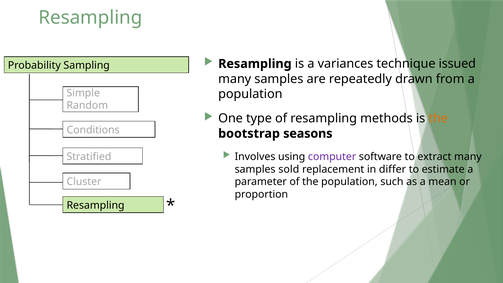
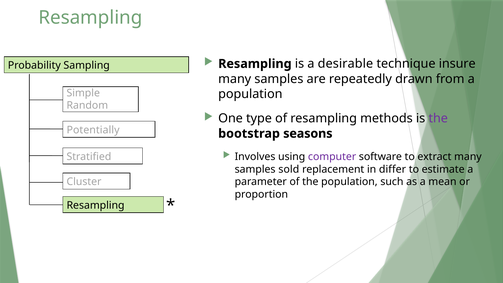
variances: variances -> desirable
issued: issued -> insure
the at (438, 118) colour: orange -> purple
Conditions: Conditions -> Potentially
